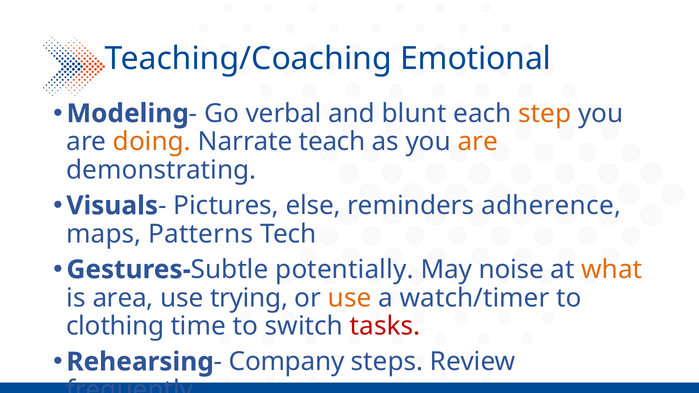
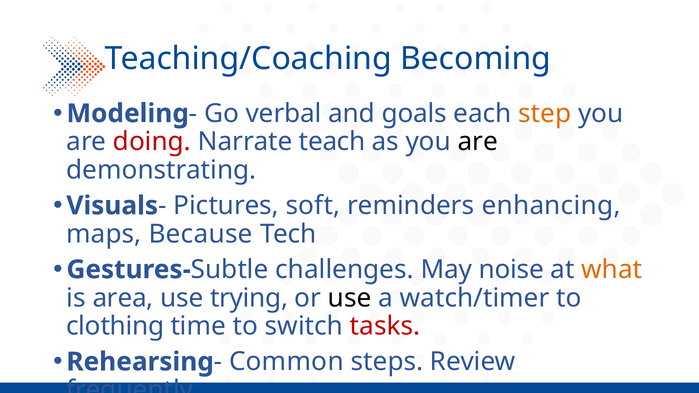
Emotional: Emotional -> Becoming
blunt: blunt -> goals
doing colour: orange -> red
are at (478, 142) colour: orange -> black
else: else -> soft
adherence: adherence -> enhancing
Patterns: Patterns -> Because
potentially: potentially -> challenges
use at (350, 298) colour: orange -> black
Company: Company -> Common
